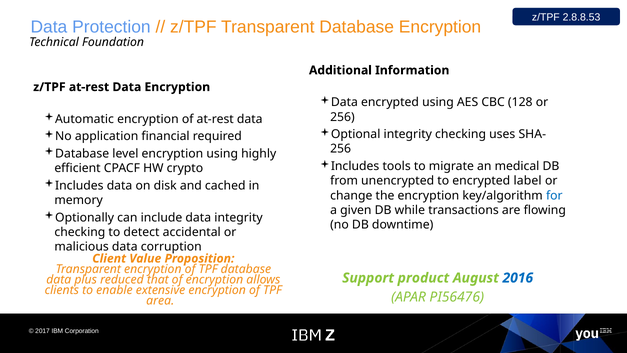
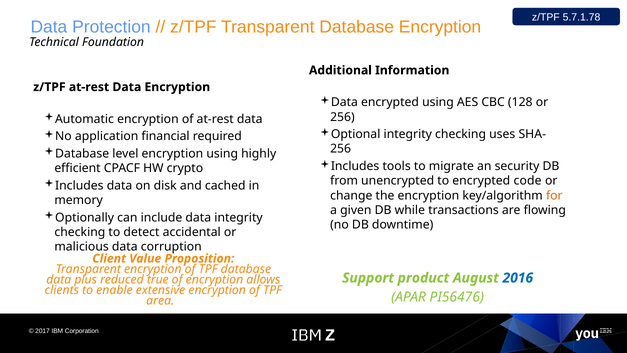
2.8.8.53: 2.8.8.53 -> 5.7.1.78
medical: medical -> security
label: label -> code
for colour: blue -> orange
that: that -> true
